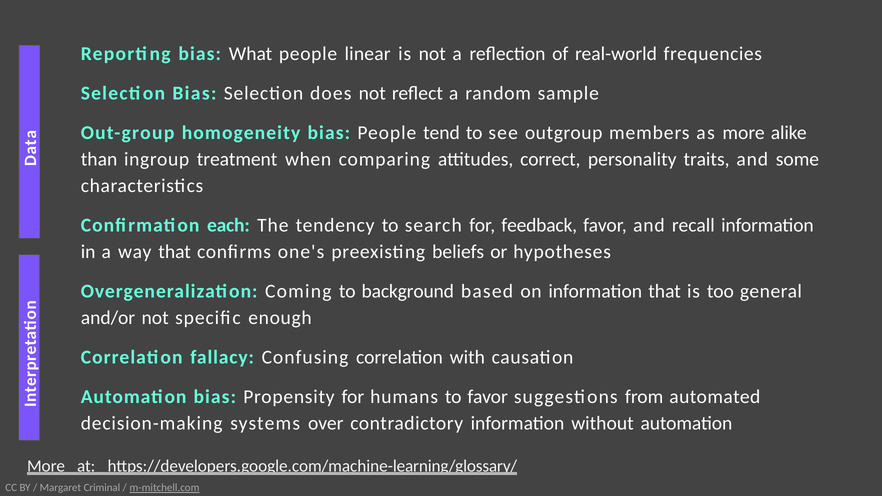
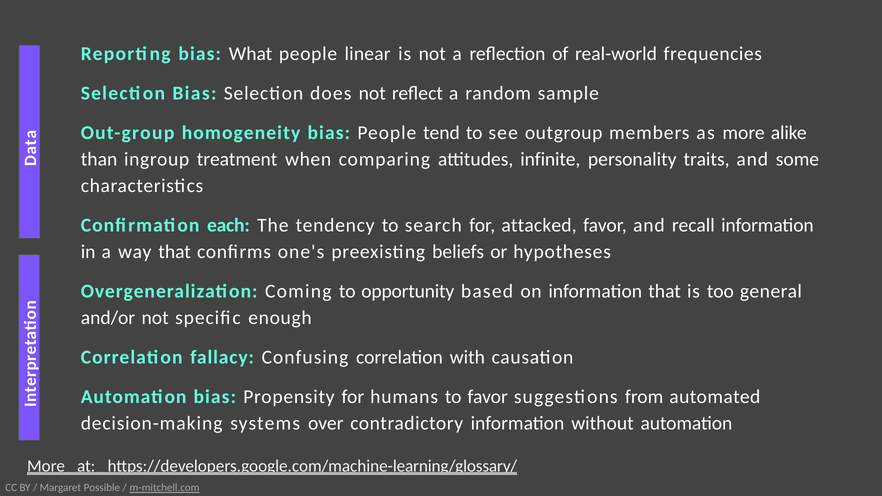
correct: correct -> infinite
feedback: feedback -> attacked
background: background -> opportunity
Criminal: Criminal -> Possible
